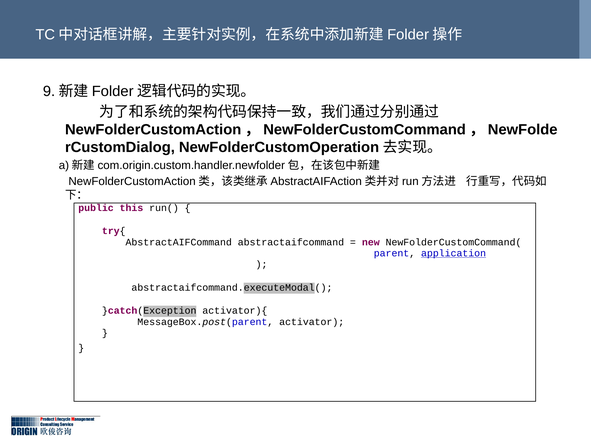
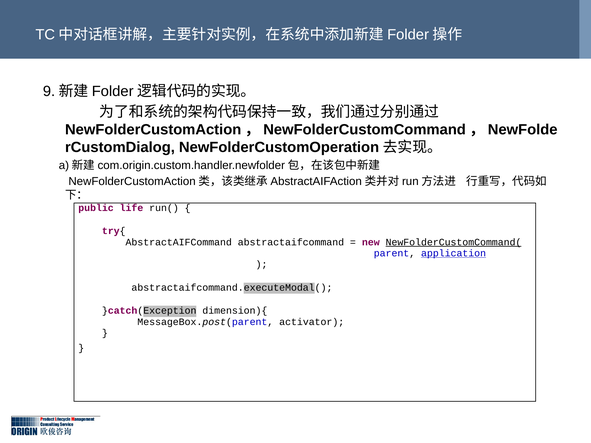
this: this -> life
NewFolderCustomCommand( underline: none -> present
activator){: activator){ -> dimension){
